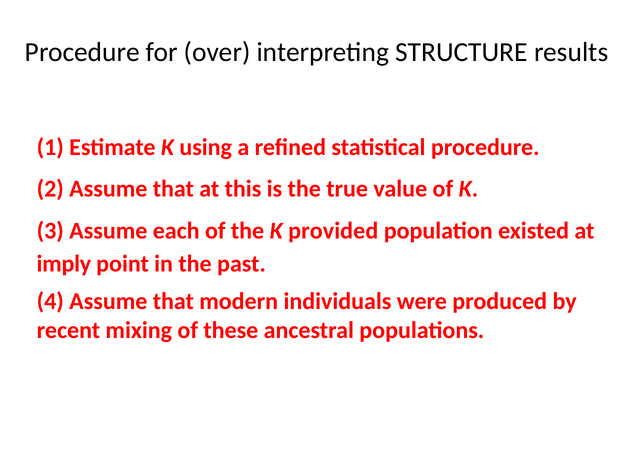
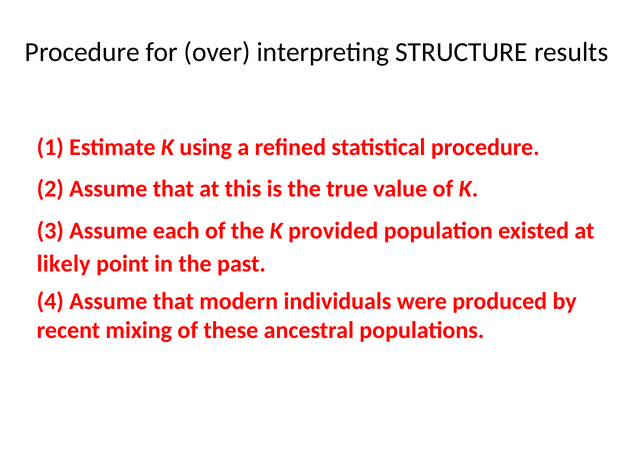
imply: imply -> likely
